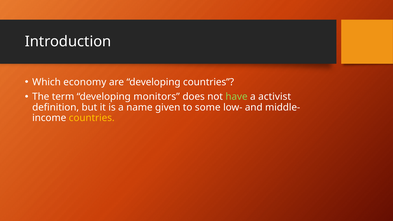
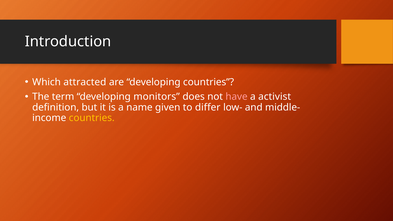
economy: economy -> attracted
have colour: light green -> pink
some: some -> differ
